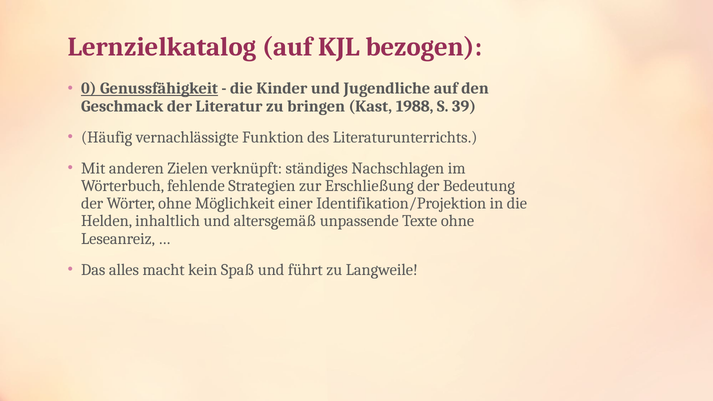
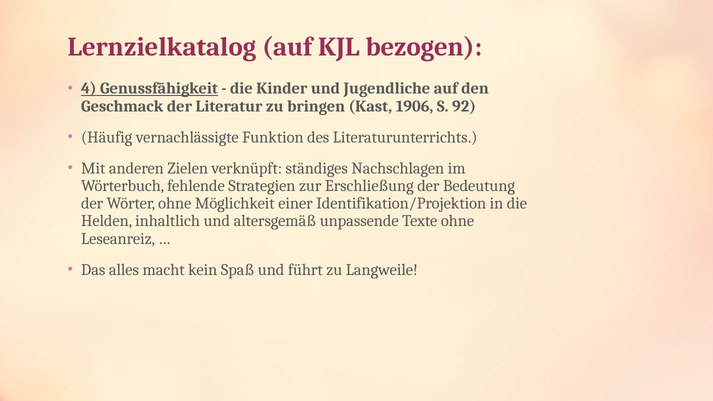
0: 0 -> 4
1988: 1988 -> 1906
39: 39 -> 92
